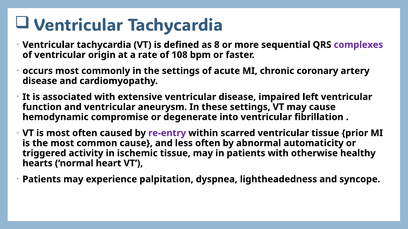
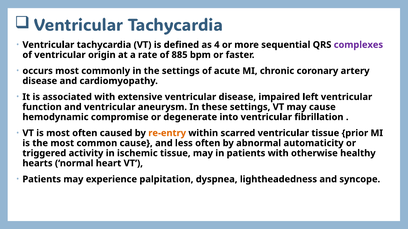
8: 8 -> 4
108: 108 -> 885
re-entry colour: purple -> orange
